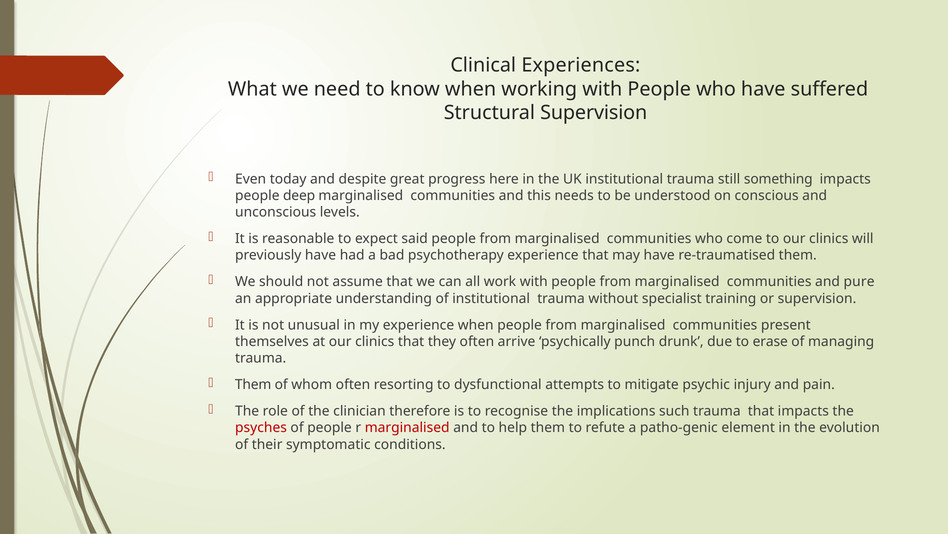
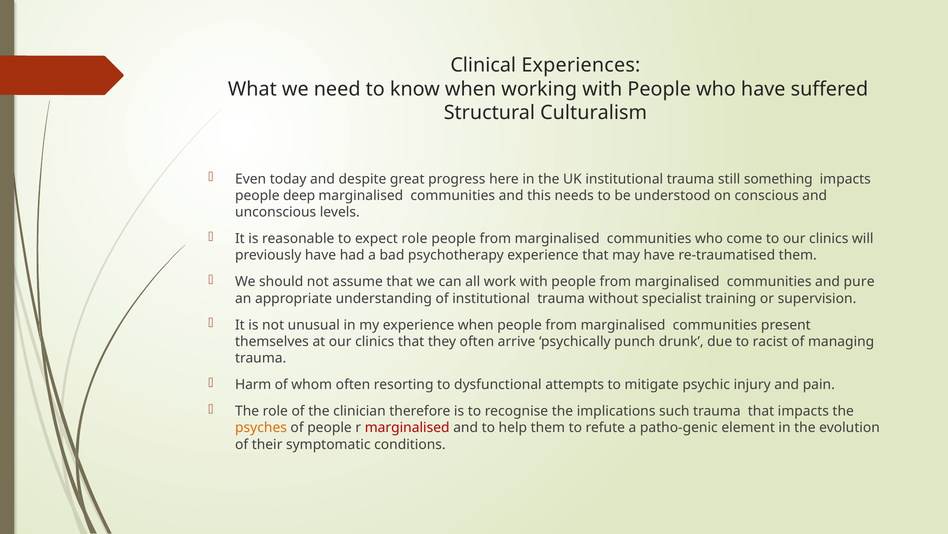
Structural Supervision: Supervision -> Culturalism
expect said: said -> role
erase: erase -> racist
Them at (253, 384): Them -> Harm
psyches colour: red -> orange
